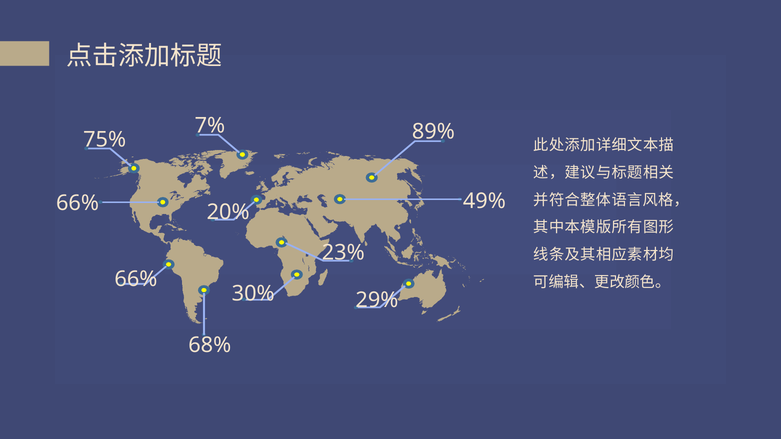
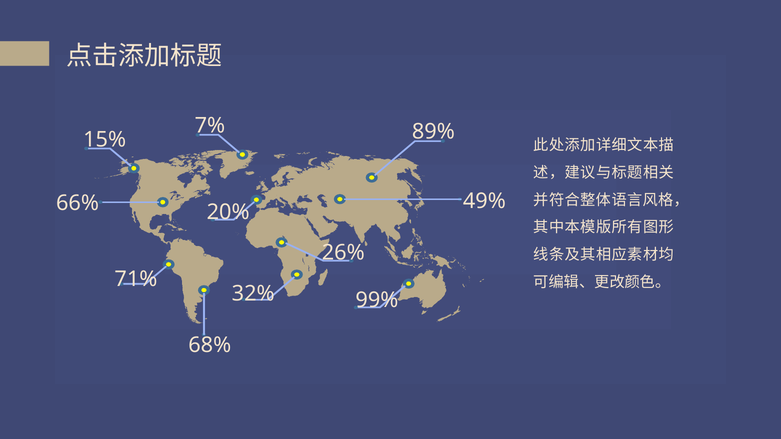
75%: 75% -> 15%
23%: 23% -> 26%
66% at (136, 279): 66% -> 71%
30%: 30% -> 32%
29%: 29% -> 99%
